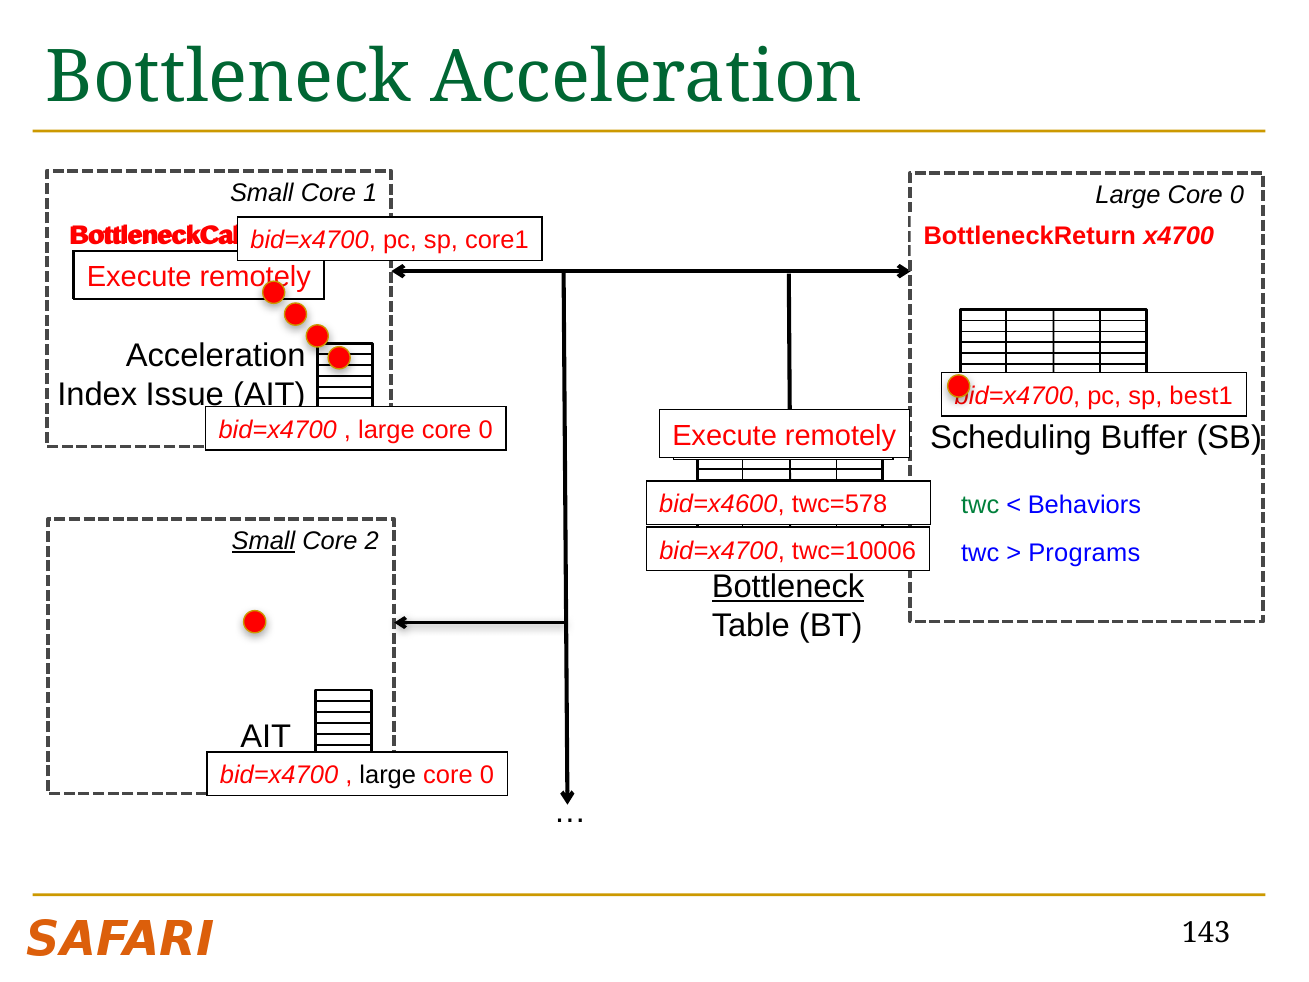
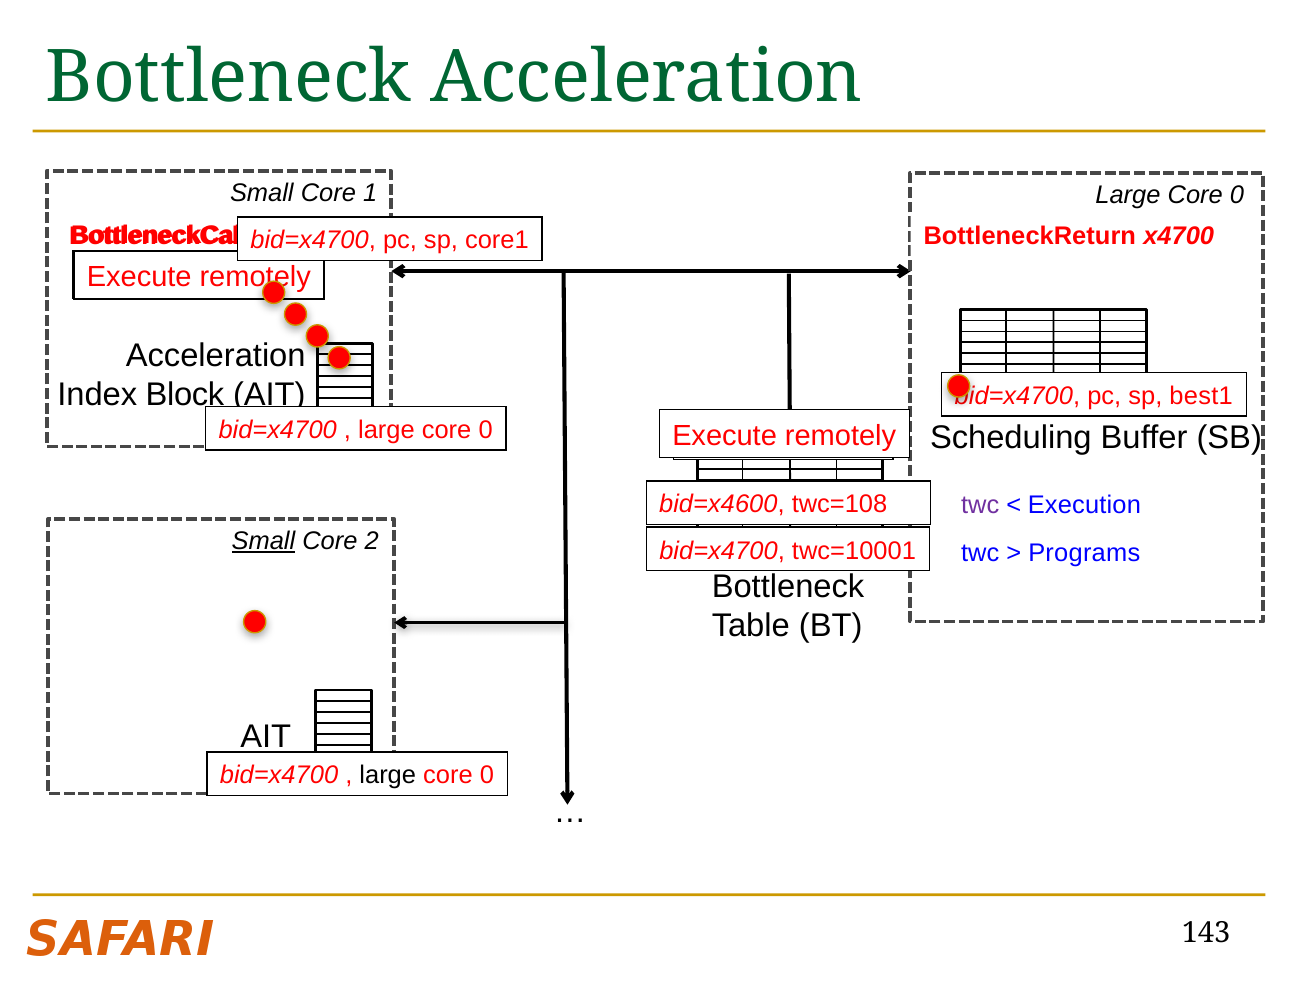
Issue: Issue -> Block
twc at (980, 505) colour: green -> purple
Behaviors: Behaviors -> Execution
twc=578: twc=578 -> twc=108
twc=10006: twc=10006 -> twc=10001
Bottleneck at (788, 587) underline: present -> none
